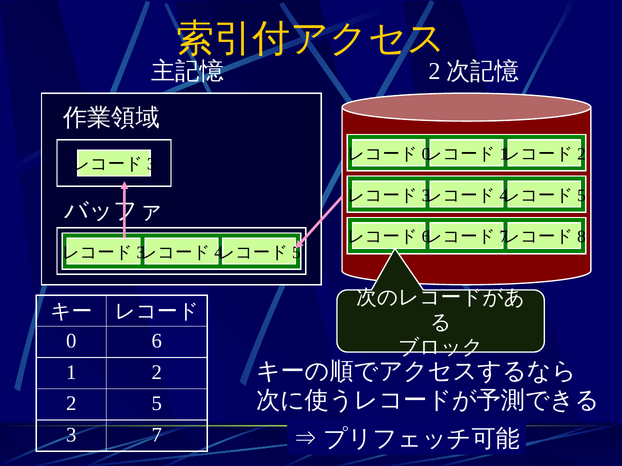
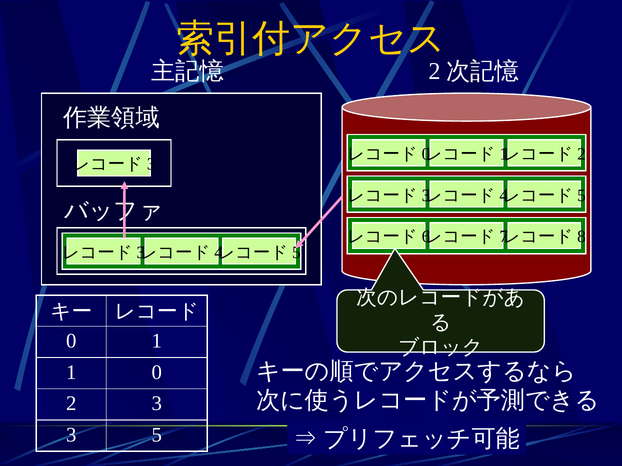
0 6: 6 -> 1
1 2: 2 -> 0
2 5: 5 -> 3
7: 7 -> 5
